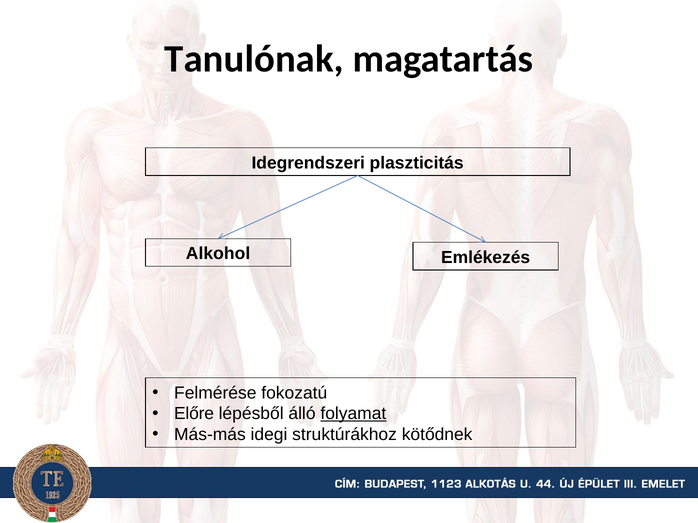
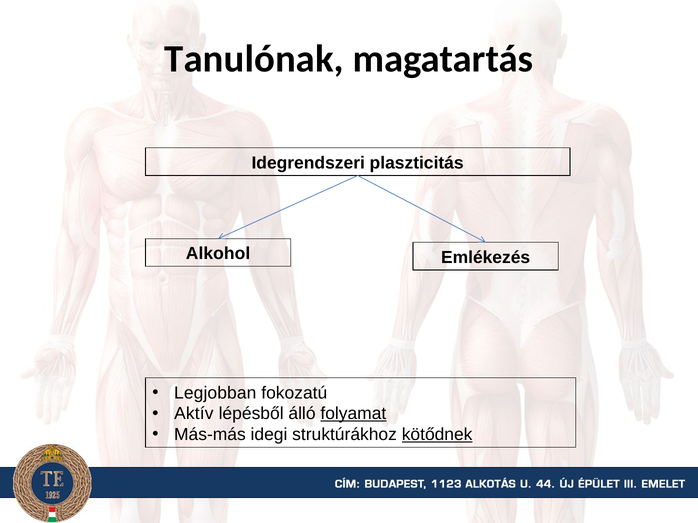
Felmérése: Felmérése -> Legjobban
Előre: Előre -> Aktív
kötődnek underline: none -> present
